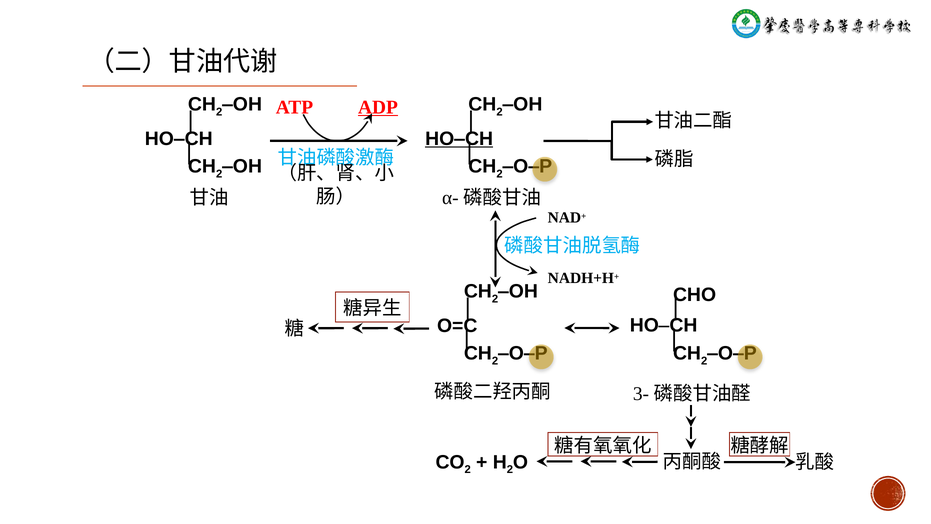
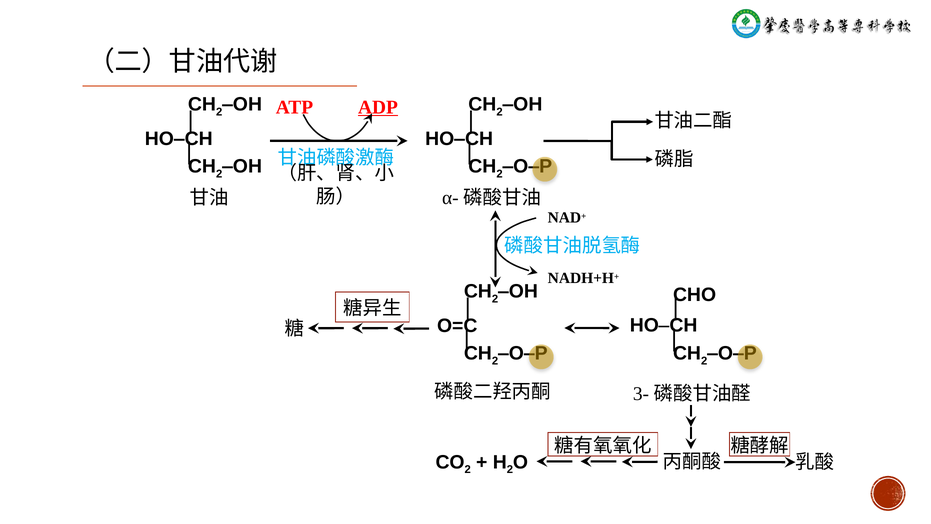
HO‒CH at (459, 139) underline: present -> none
